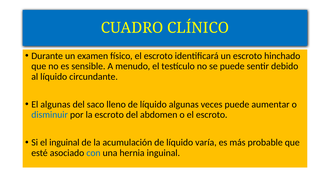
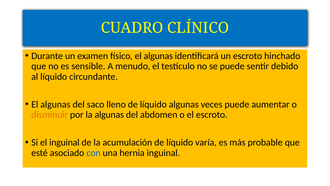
físico el escroto: escroto -> algunas
disminuir colour: blue -> orange
la escroto: escroto -> algunas
